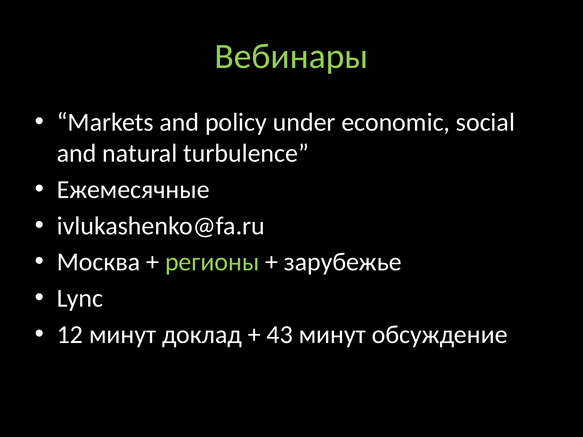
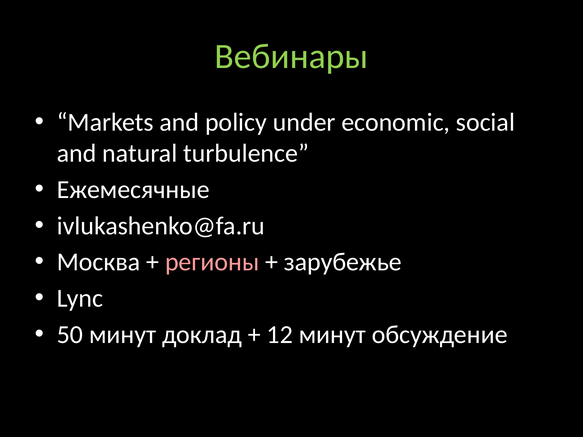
регионы colour: light green -> pink
12: 12 -> 50
43: 43 -> 12
